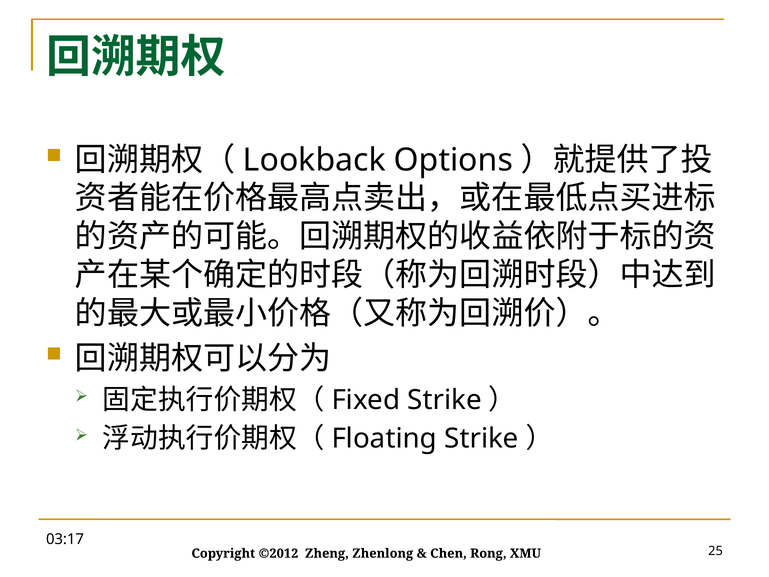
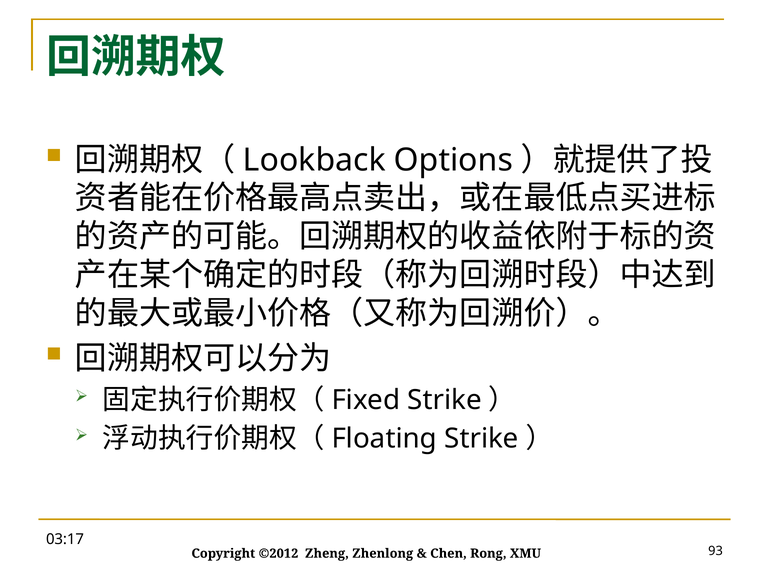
25: 25 -> 93
